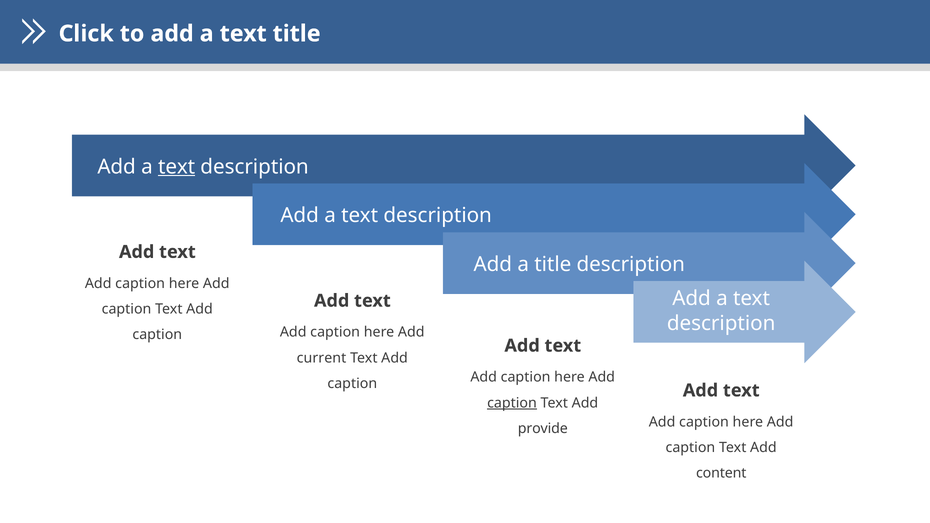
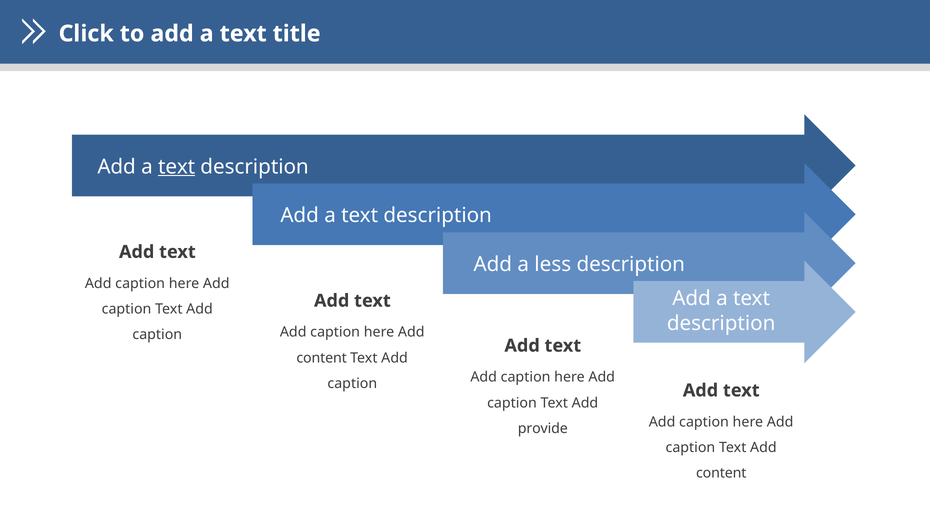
a title: title -> less
current at (322, 358): current -> content
caption at (512, 403) underline: present -> none
